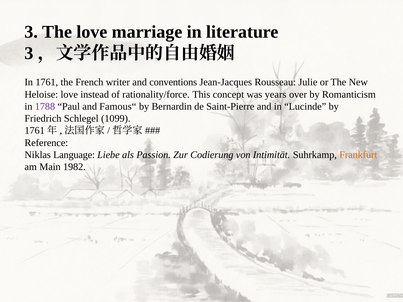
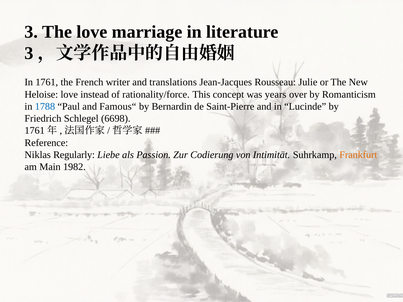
conventions: conventions -> translations
1788 colour: purple -> blue
1099: 1099 -> 6698
Language: Language -> Regularly
